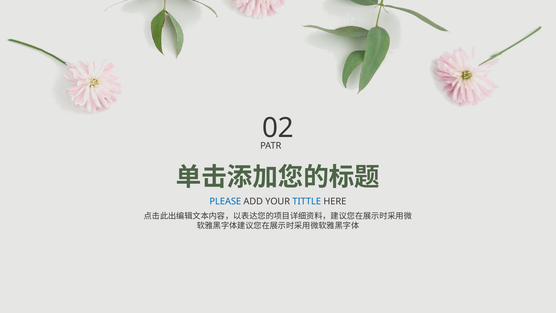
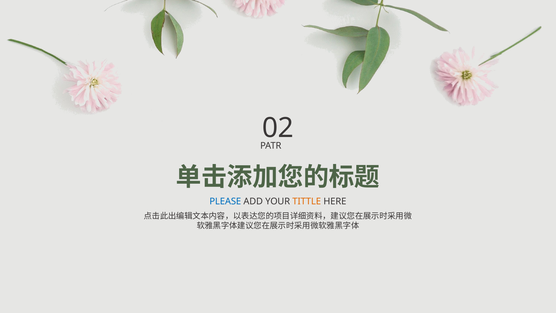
TITTLE colour: blue -> orange
